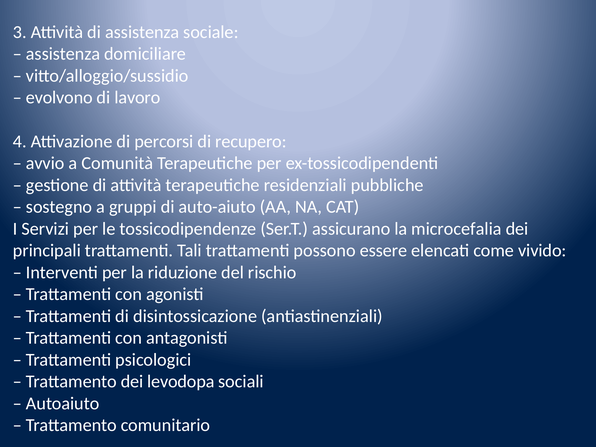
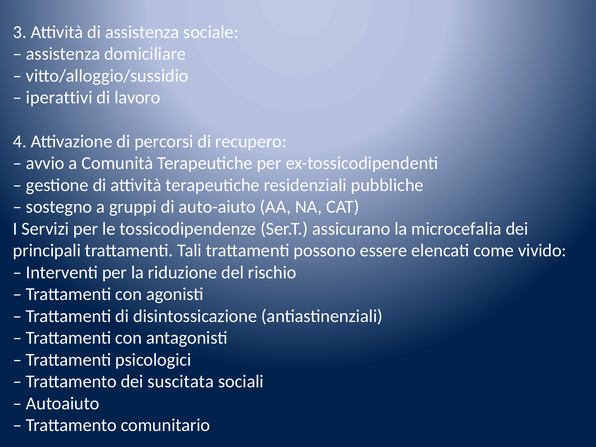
evolvono: evolvono -> iperattivi
levodopa: levodopa -> suscitata
